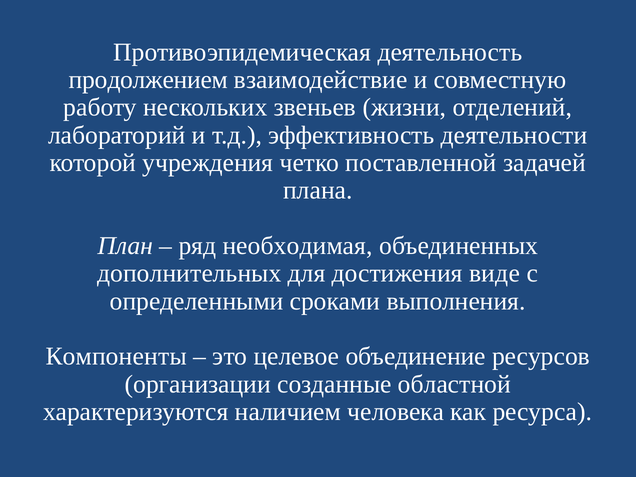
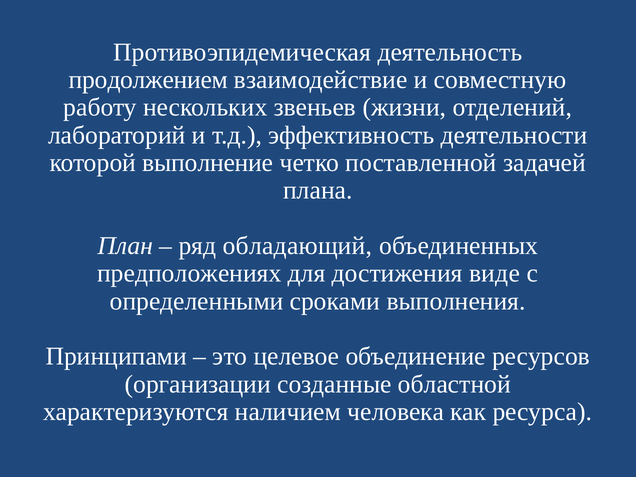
учреждения: учреждения -> выполнение
необходимая: необходимая -> обладающий
дополнительных: дополнительных -> предположениях
Компоненты: Компоненты -> Принципами
